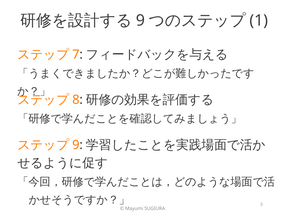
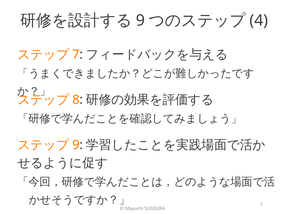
1: 1 -> 4
